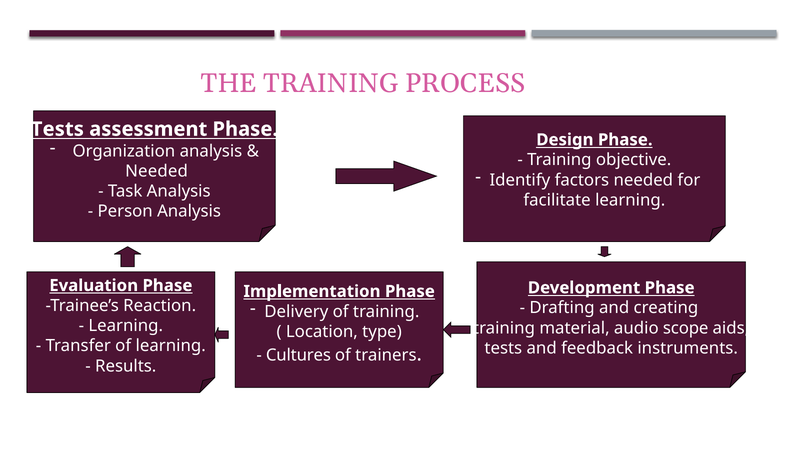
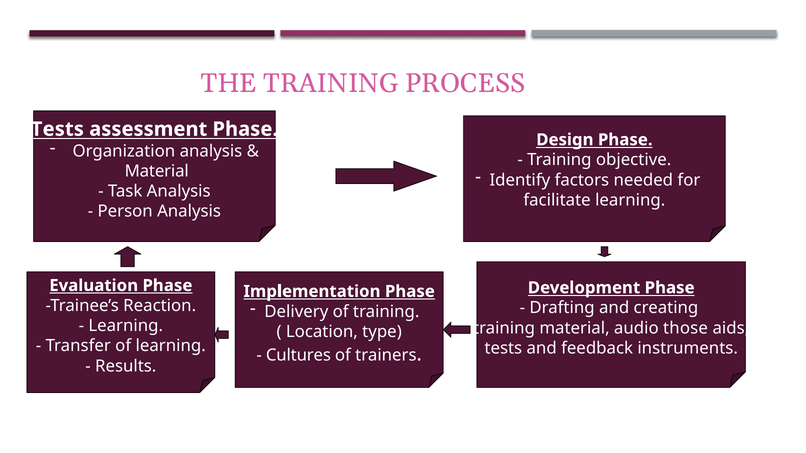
Needed at (157, 171): Needed -> Material
scope: scope -> those
